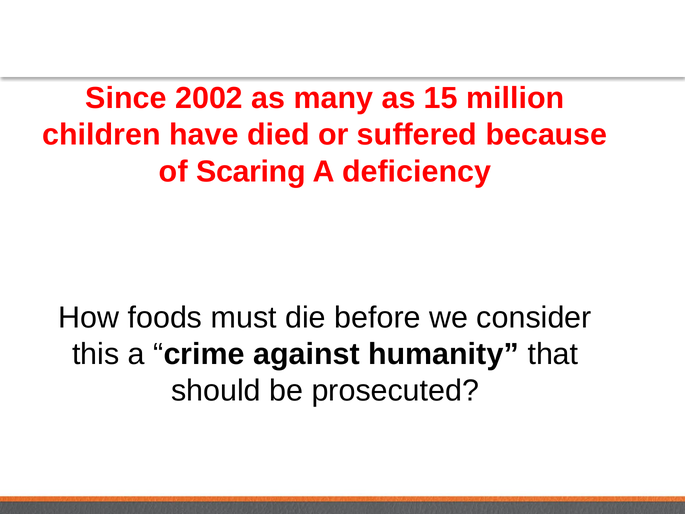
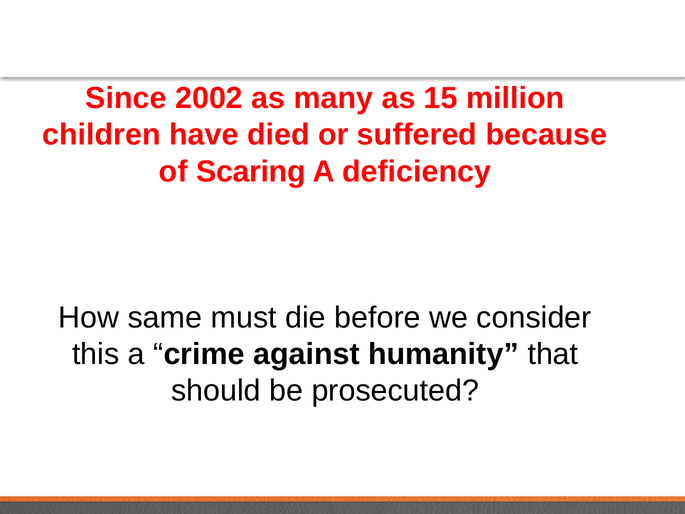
foods: foods -> same
